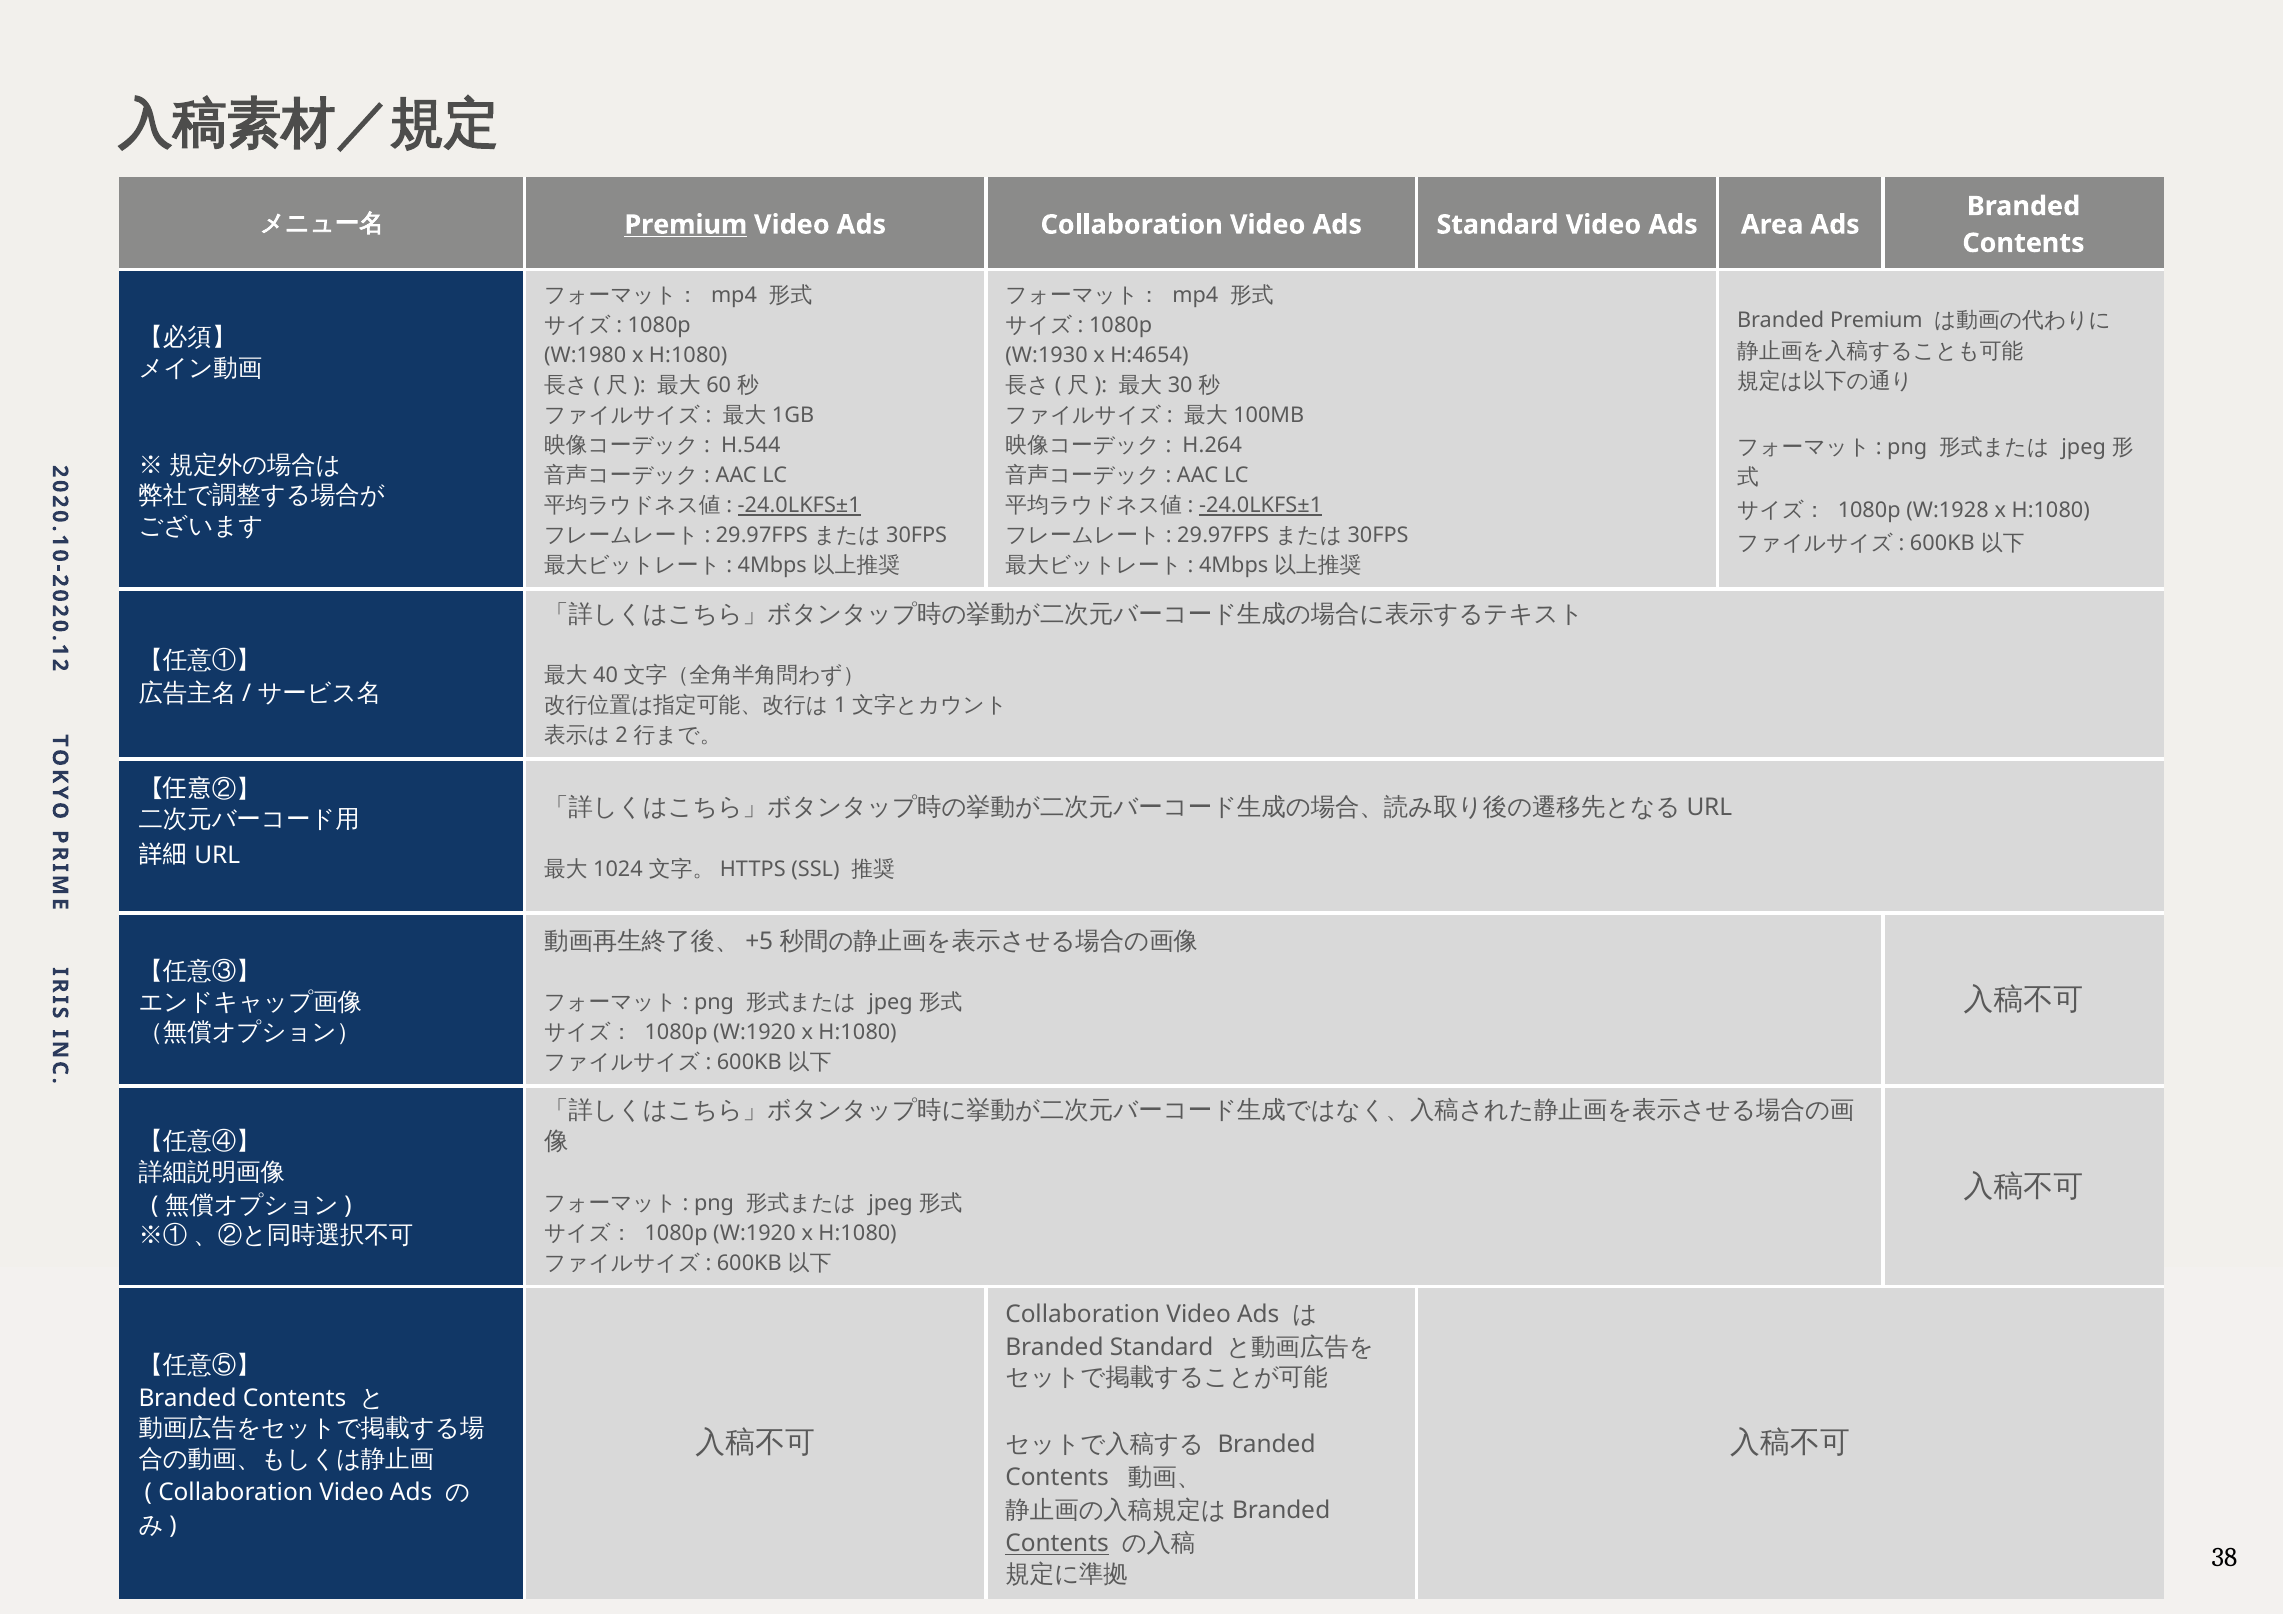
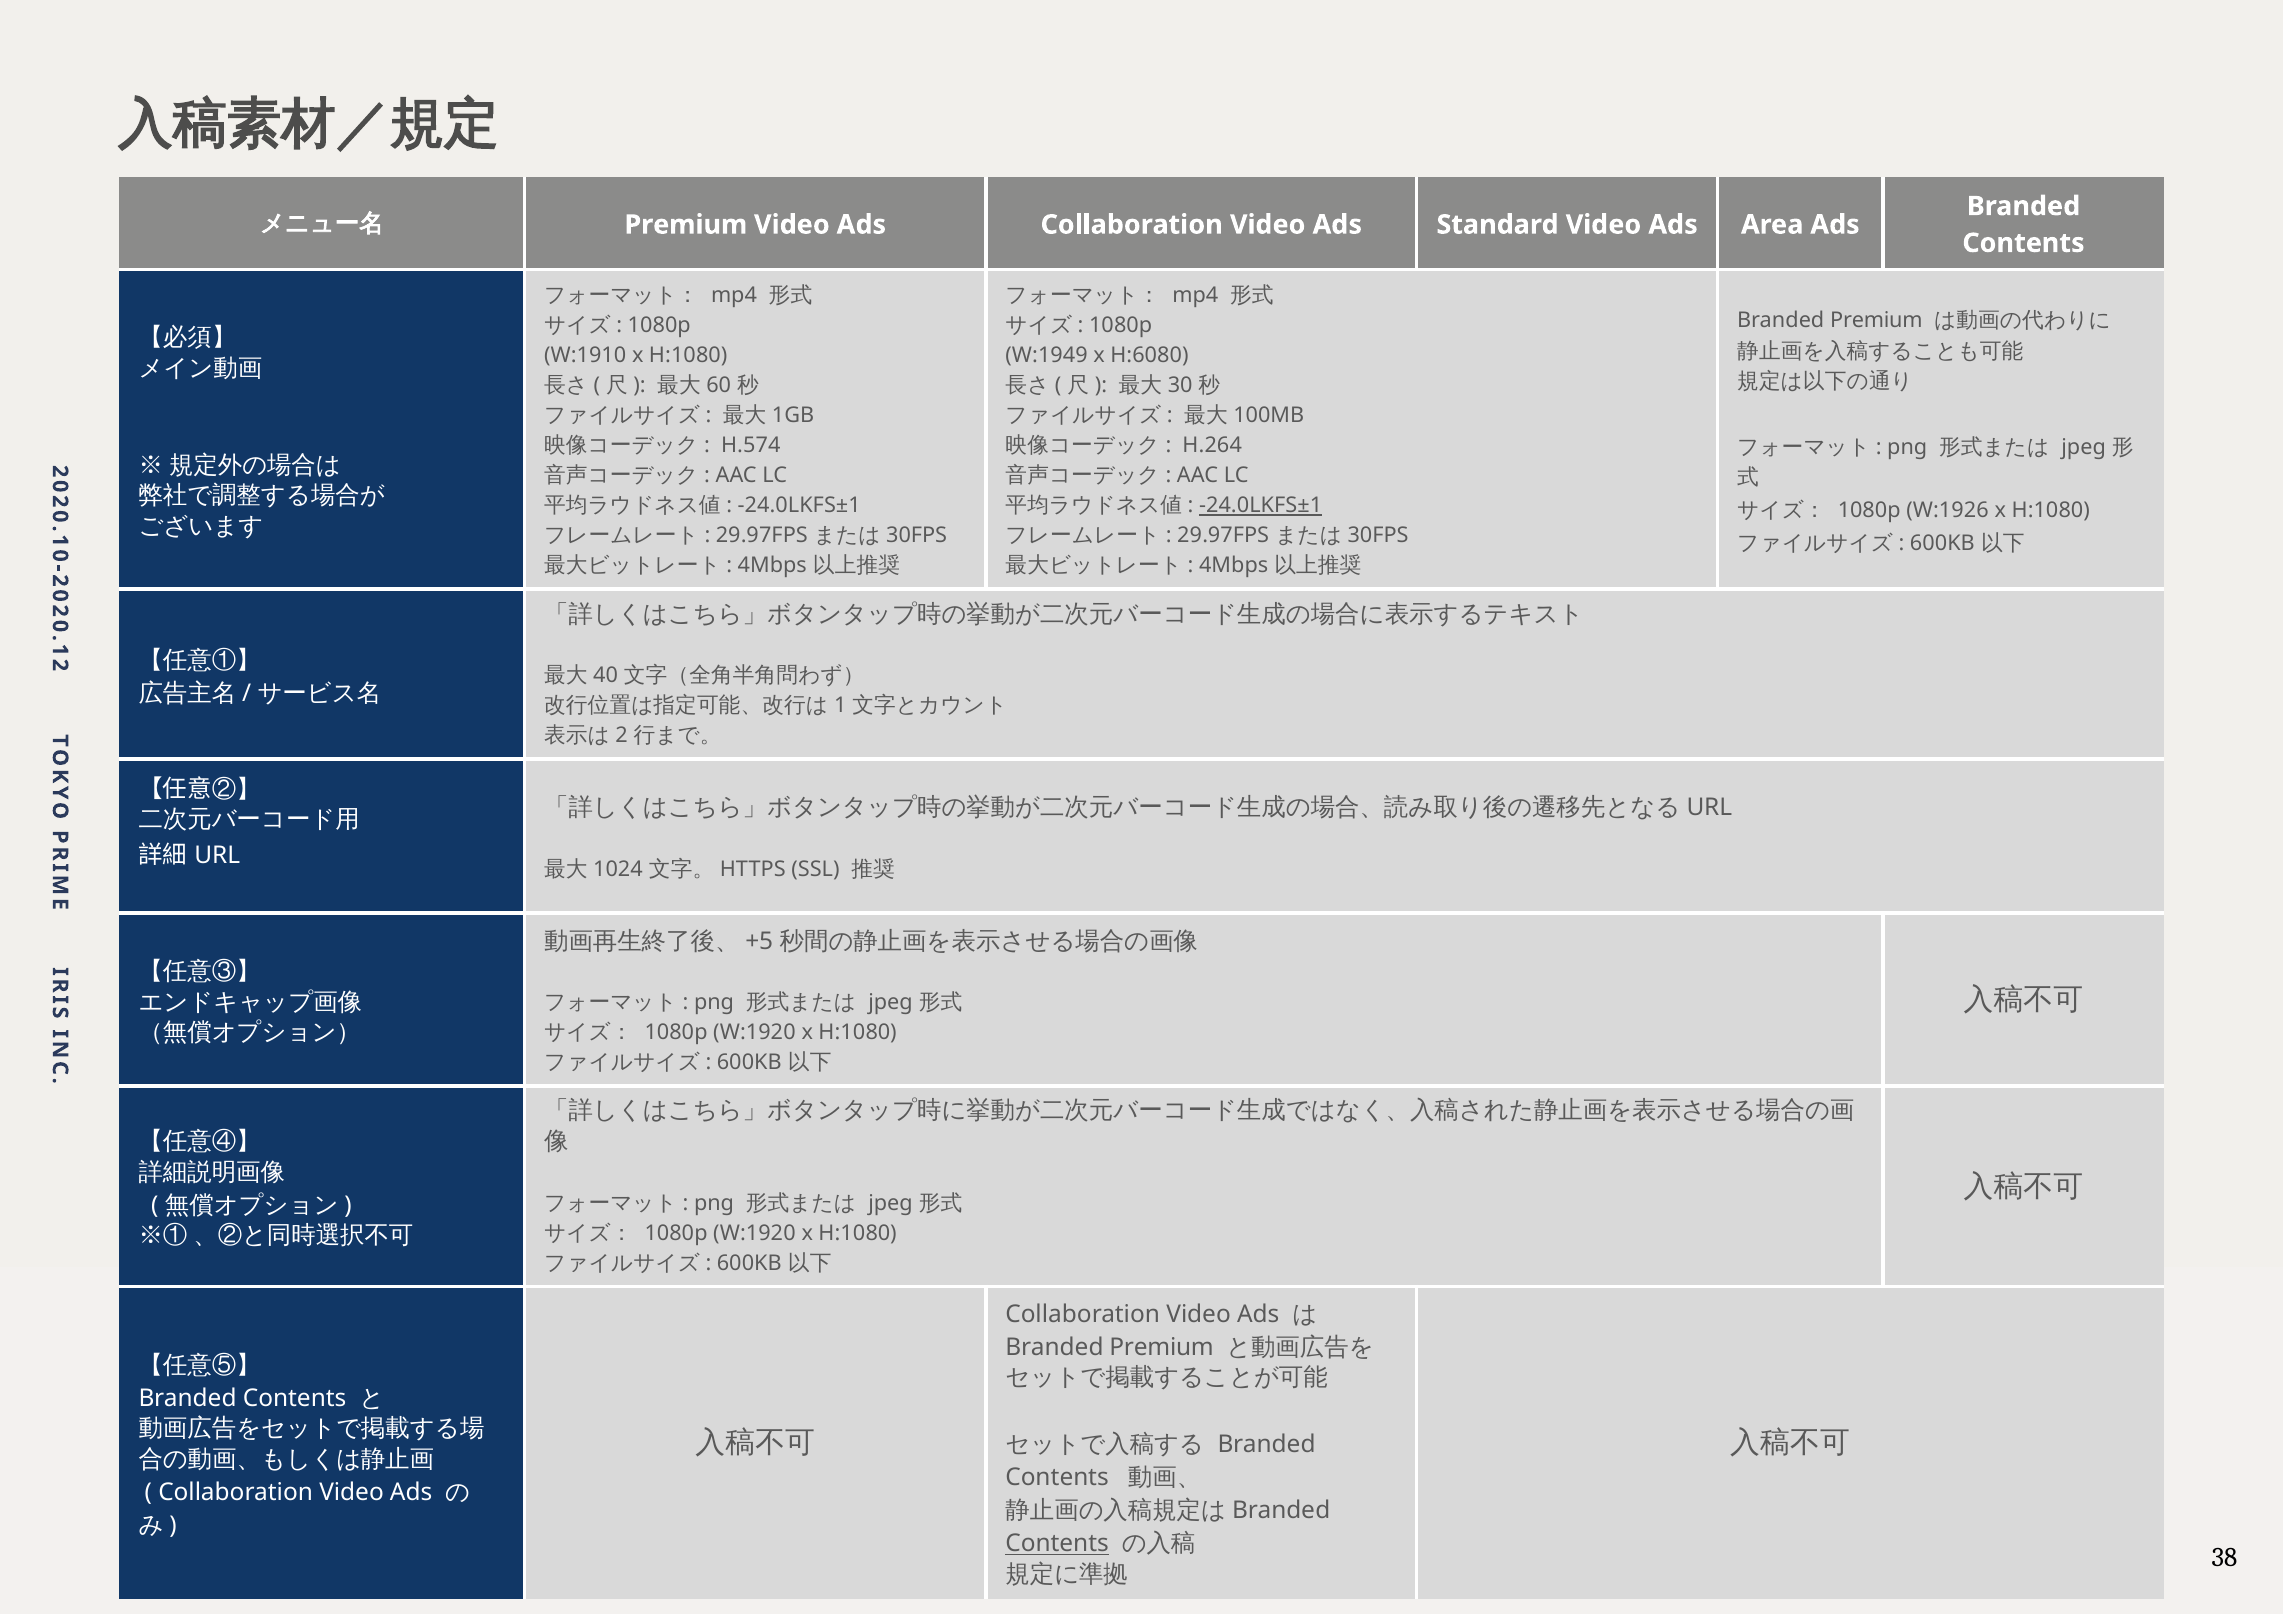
Premium at (686, 225) underline: present -> none
W:1980: W:1980 -> W:1910
W:1930: W:1930 -> W:1949
H:4654: H:4654 -> H:6080
H.544: H.544 -> H.574
-24.0LKFS±1 at (799, 506) underline: present -> none
W:1928: W:1928 -> W:1926
Standard at (1162, 1347): Standard -> Premium
